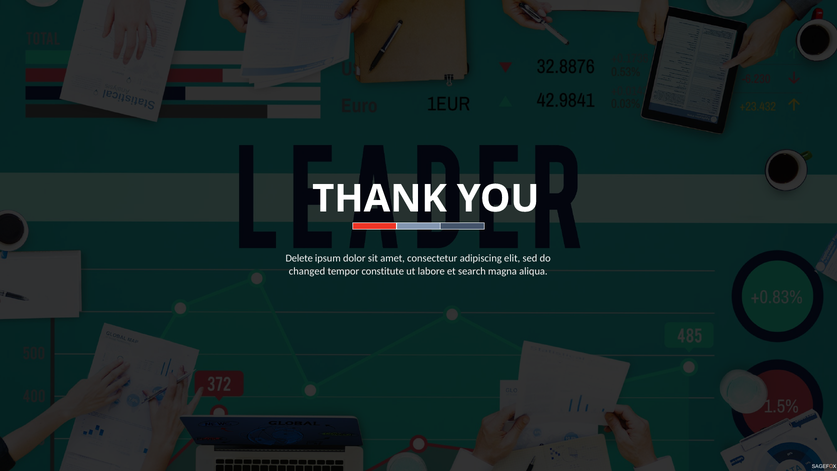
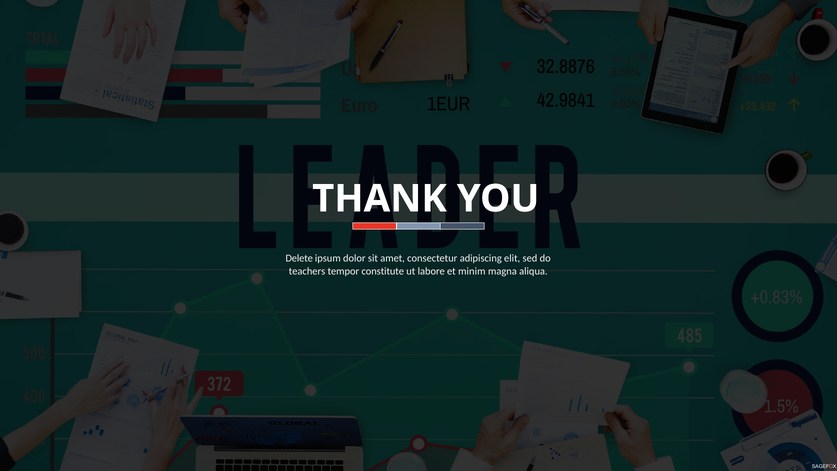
changed: changed -> teachers
search: search -> minim
